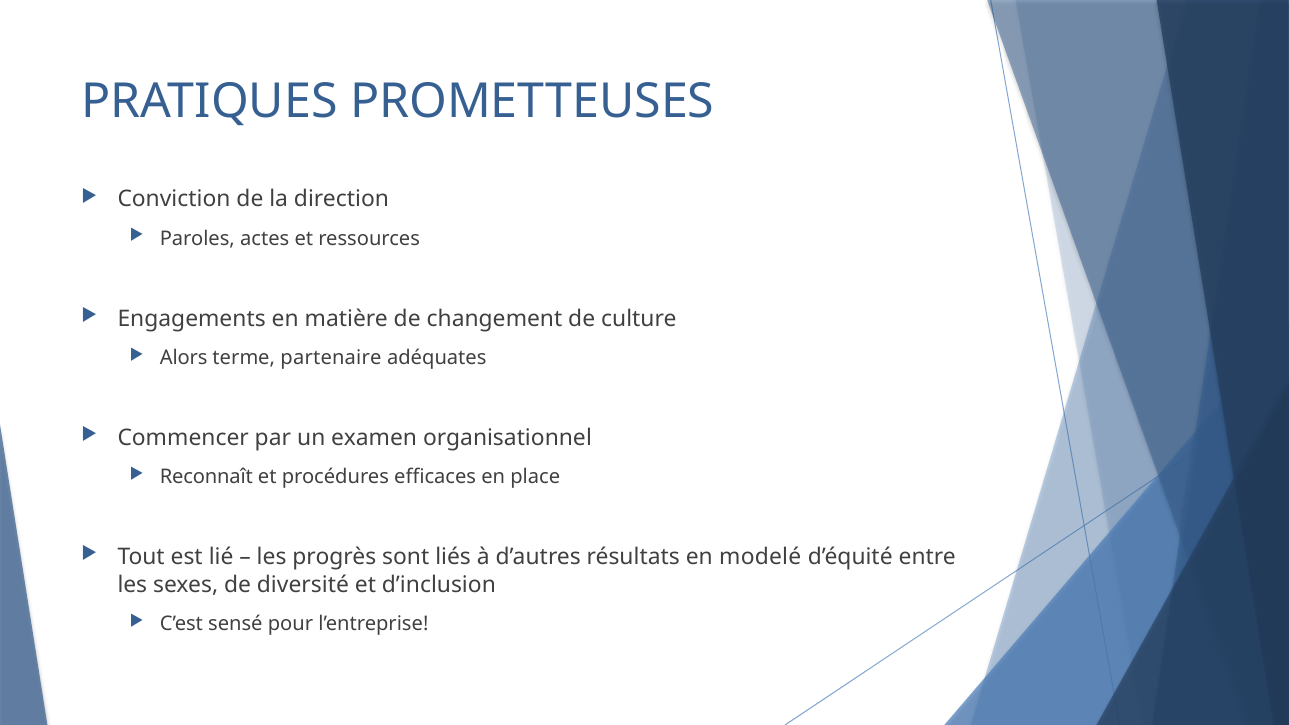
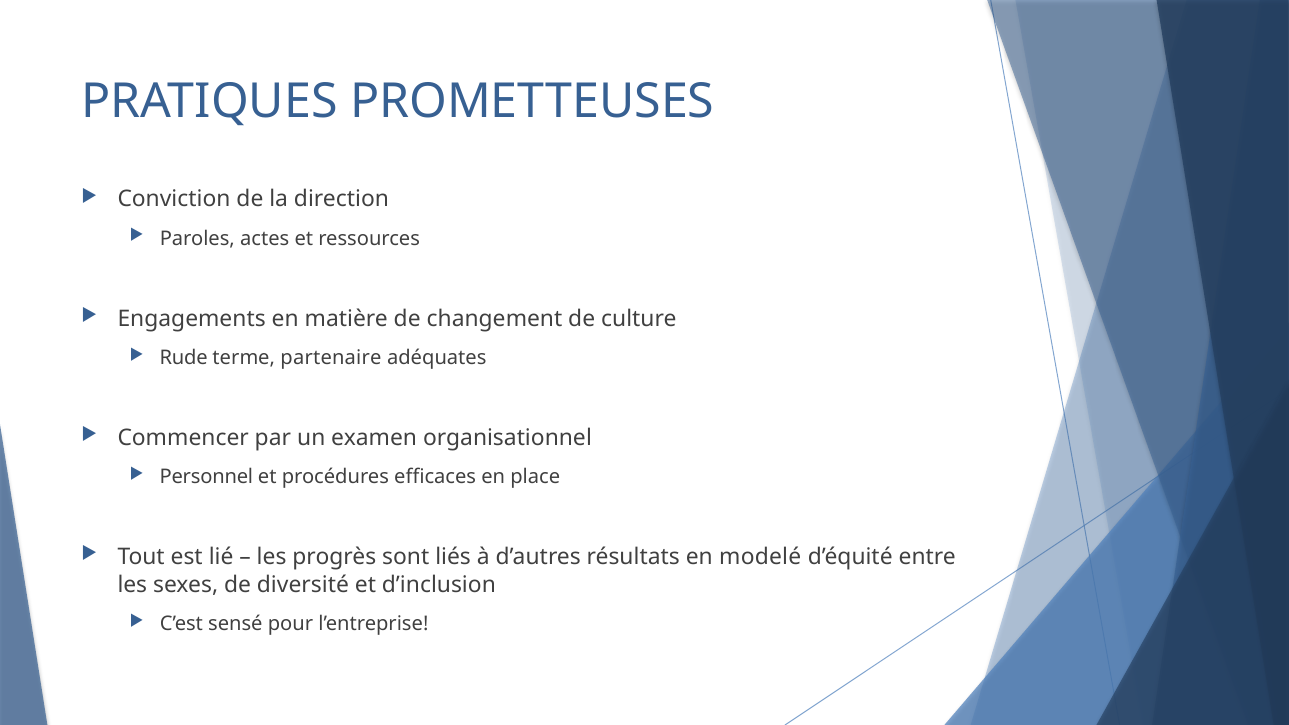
Alors: Alors -> Rude
Reconnaît: Reconnaît -> Personnel
